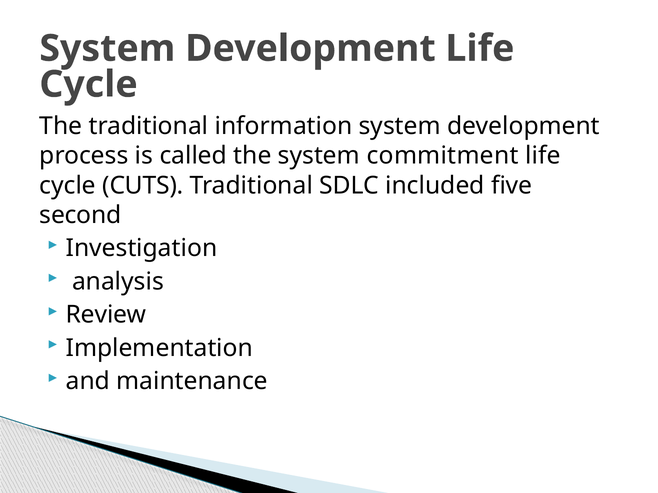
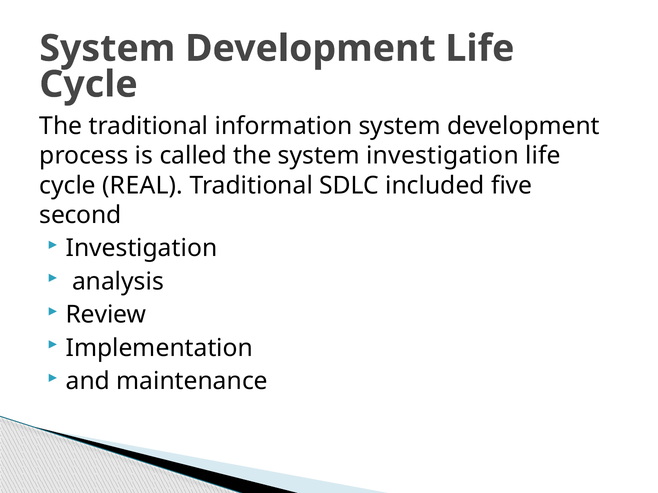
system commitment: commitment -> investigation
CUTS: CUTS -> REAL
